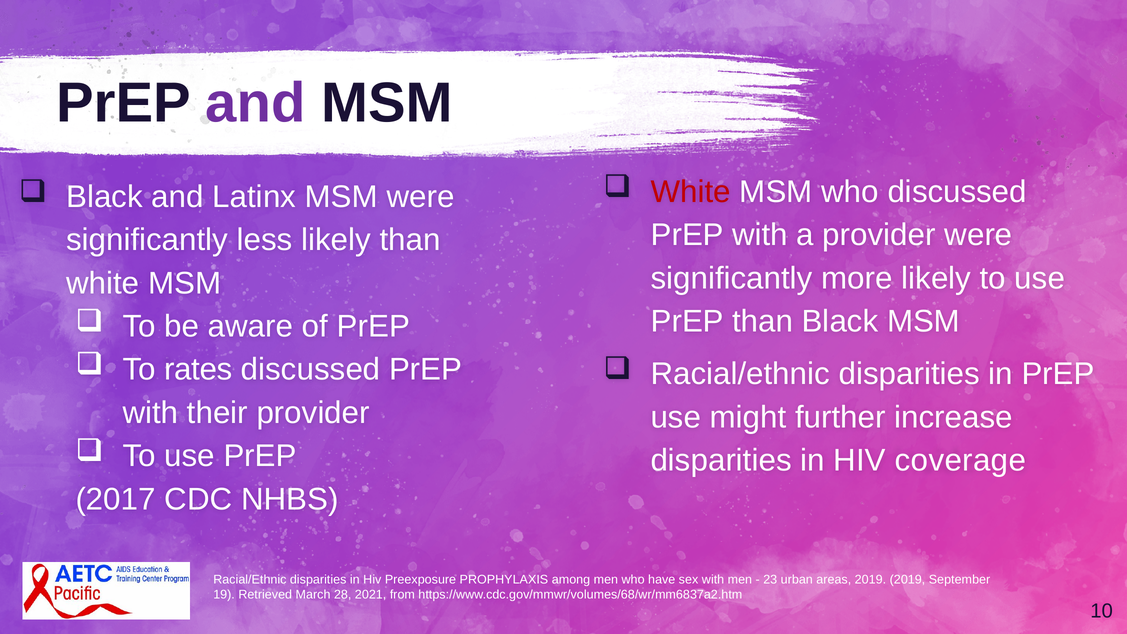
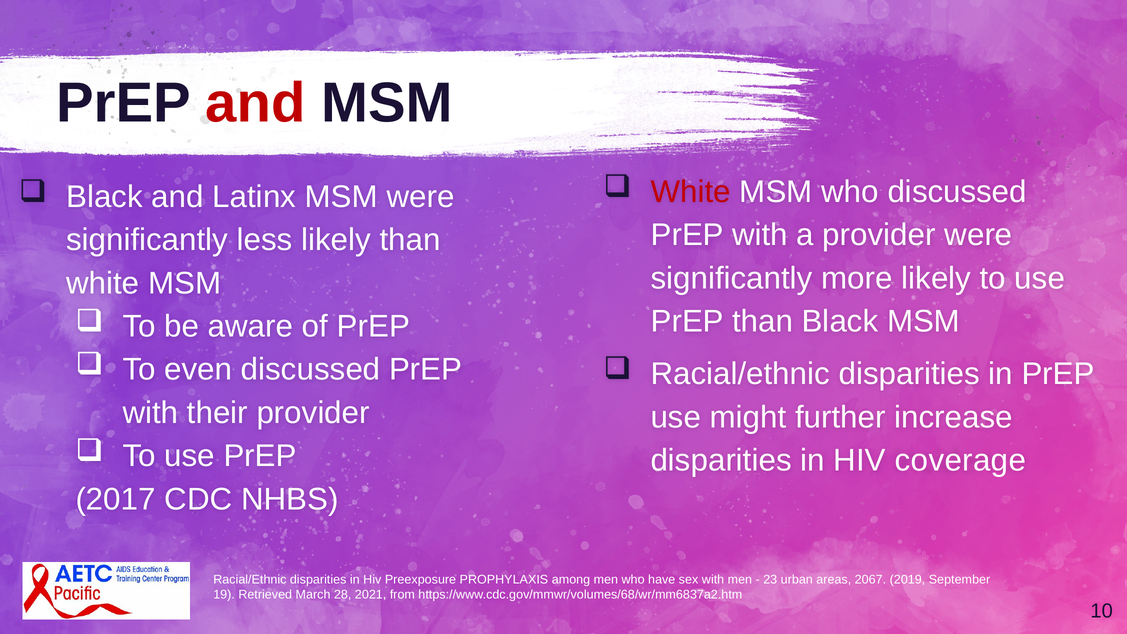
and at (255, 103) colour: purple -> red
rates: rates -> even
areas 2019: 2019 -> 2067
